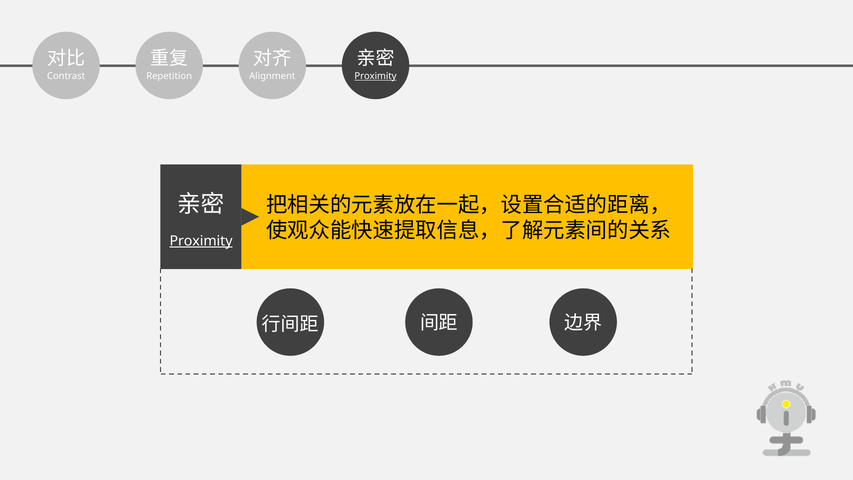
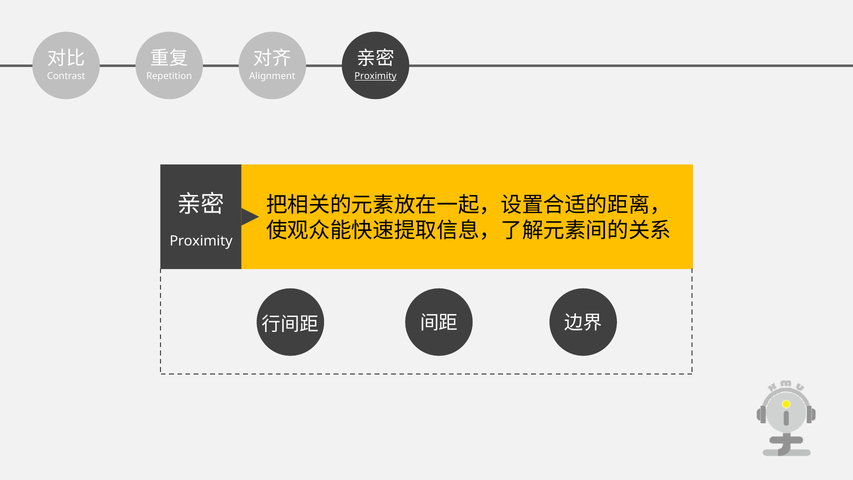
Proximity at (201, 241) underline: present -> none
